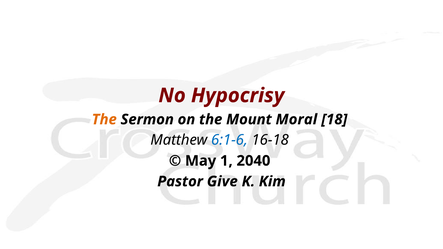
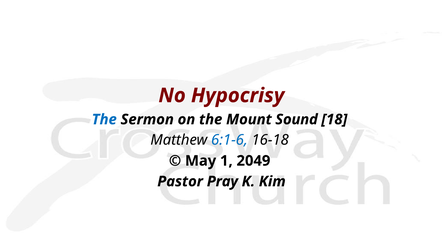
The at (104, 120) colour: orange -> blue
Moral: Moral -> Sound
2040: 2040 -> 2049
Give: Give -> Pray
